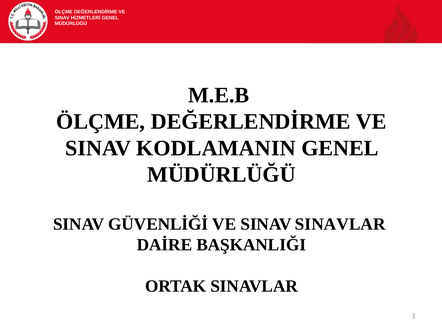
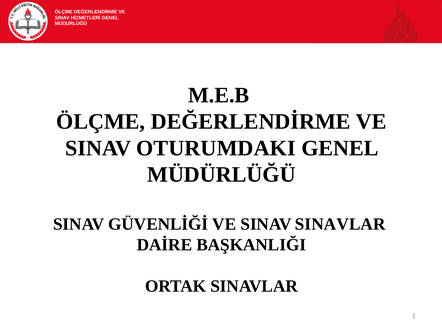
KODLAMANIN: KODLAMANIN -> OTURUMDAKI
